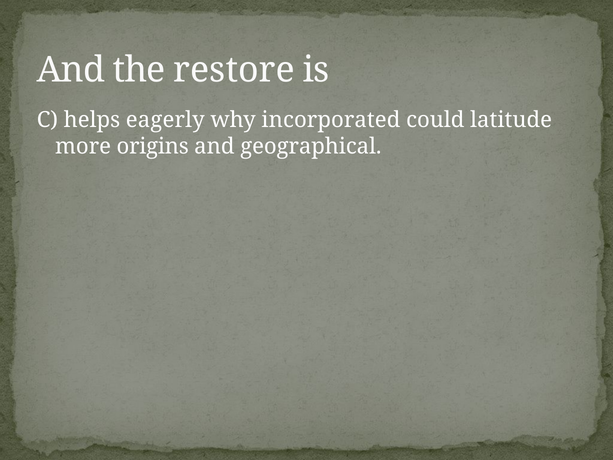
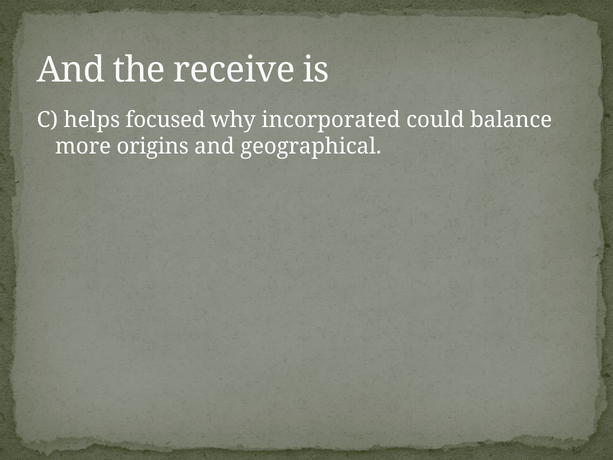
restore: restore -> receive
eagerly: eagerly -> focused
latitude: latitude -> balance
